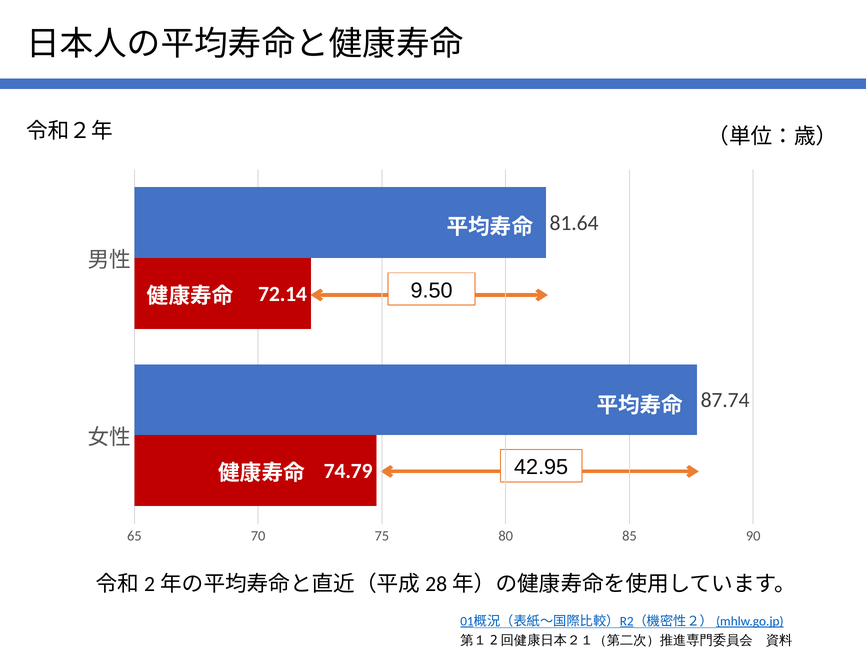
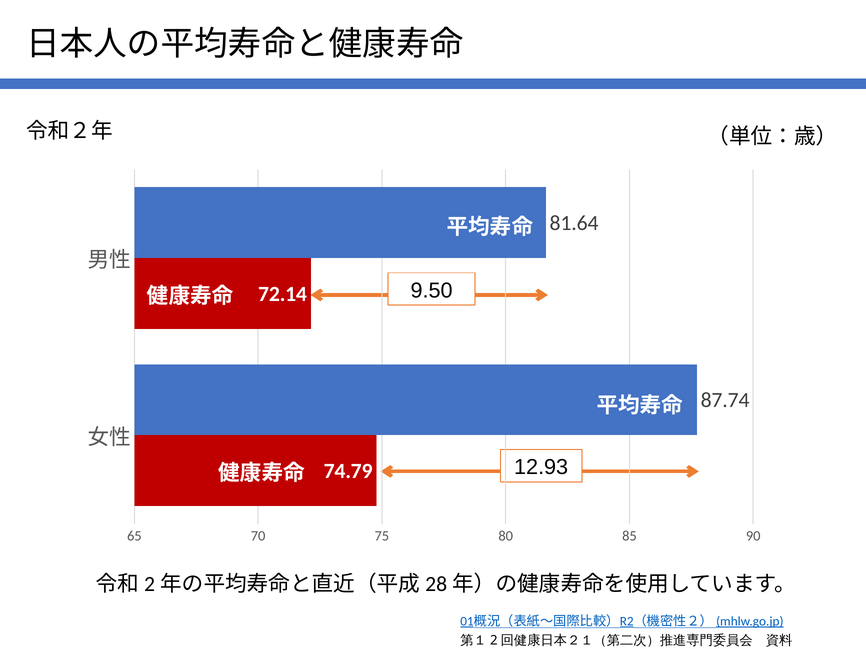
42.95: 42.95 -> 12.93
